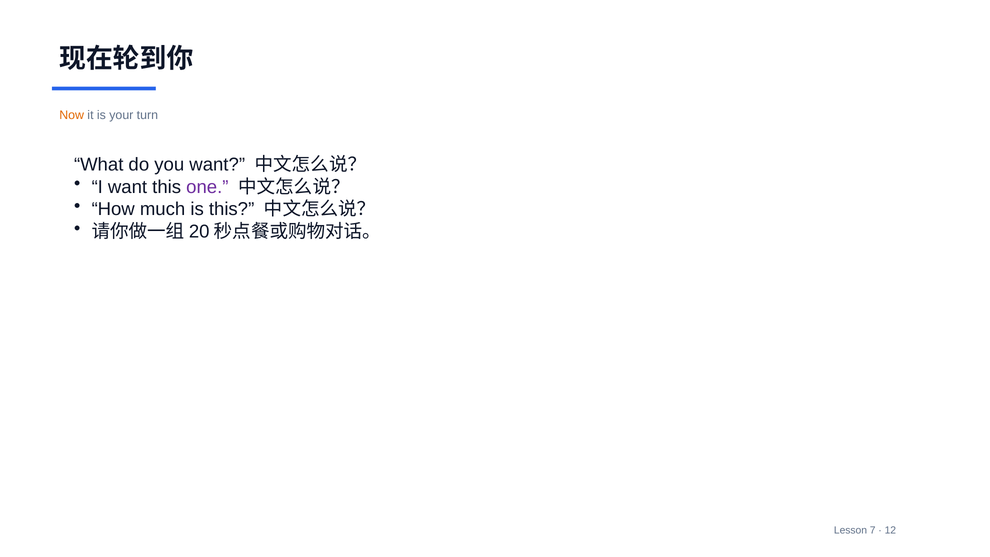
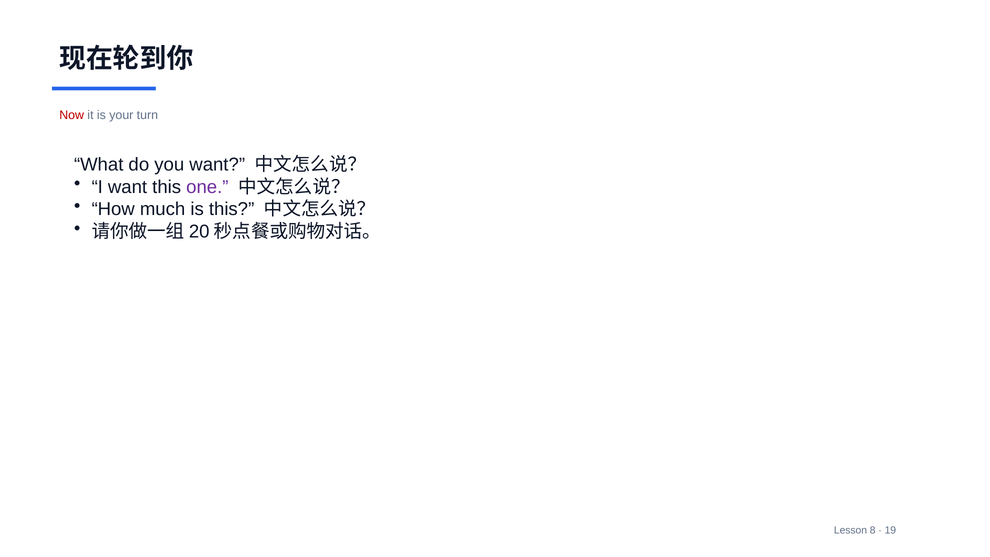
Now colour: orange -> red
7: 7 -> 8
12: 12 -> 19
